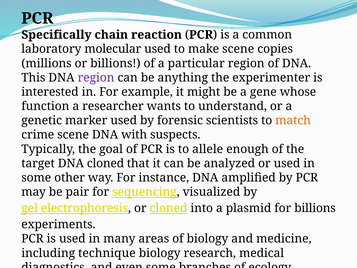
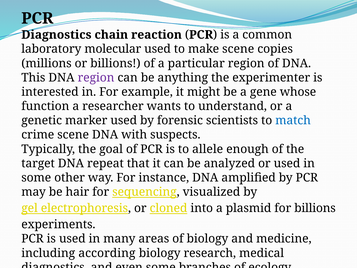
Specifically at (56, 35): Specifically -> Diagnostics
match colour: orange -> blue
DNA cloned: cloned -> repeat
pair: pair -> hair
technique: technique -> according
